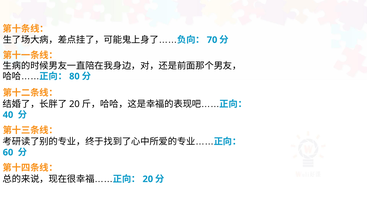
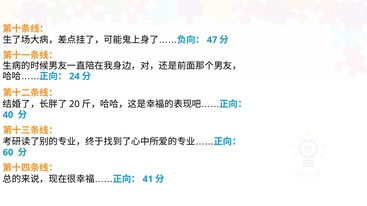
70: 70 -> 47
80: 80 -> 24
20 at (148, 179): 20 -> 41
